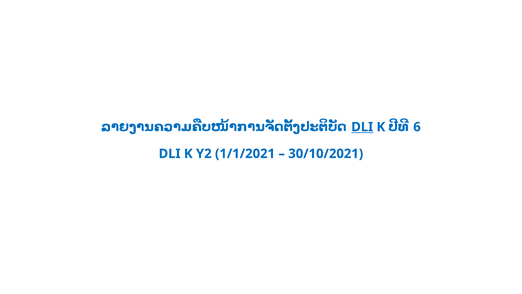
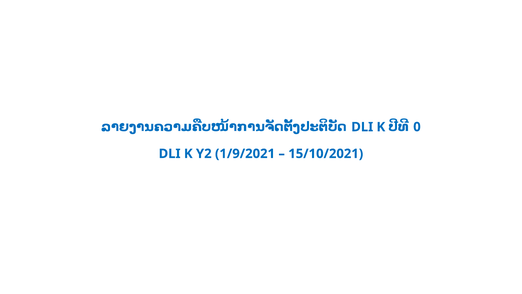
DLI at (362, 127) underline: present -> none
6: 6 -> 0
1/1/2021: 1/1/2021 -> 1/9/2021
30/10/2021: 30/10/2021 -> 15/10/2021
